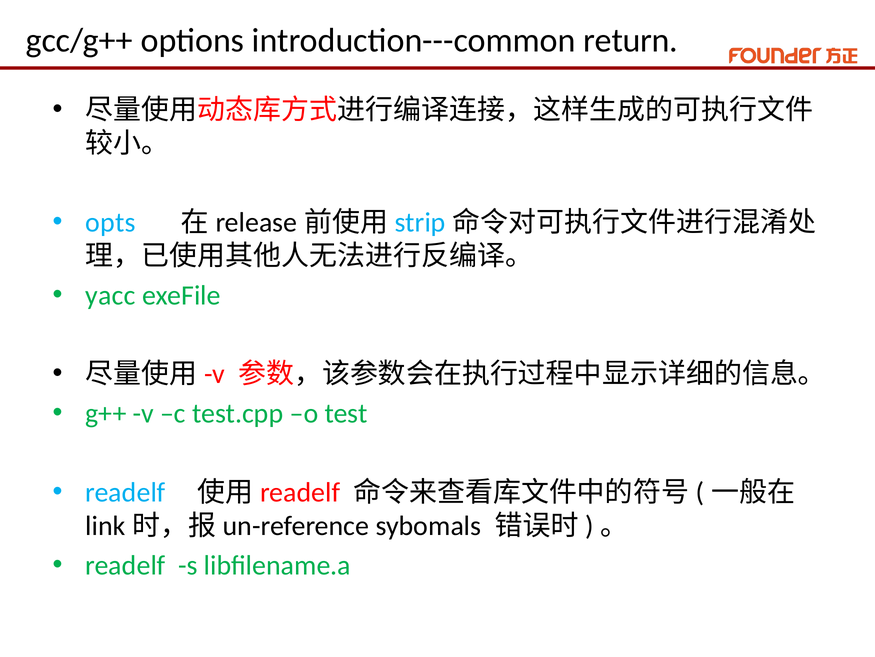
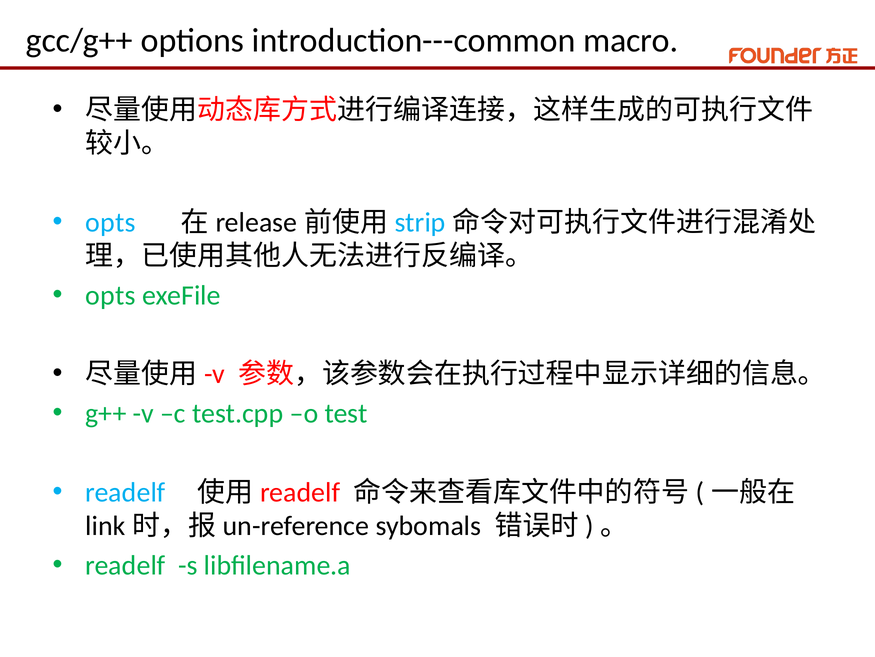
return: return -> macro
yacc at (111, 295): yacc -> opts
